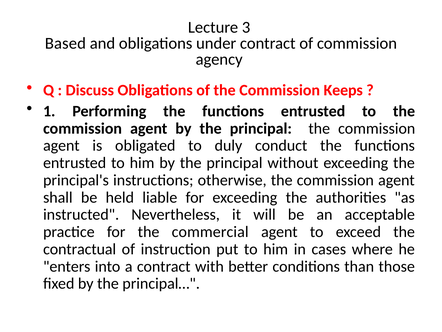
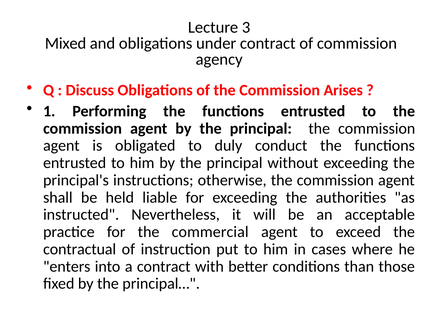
Based: Based -> Mixed
Keeps: Keeps -> Arises
